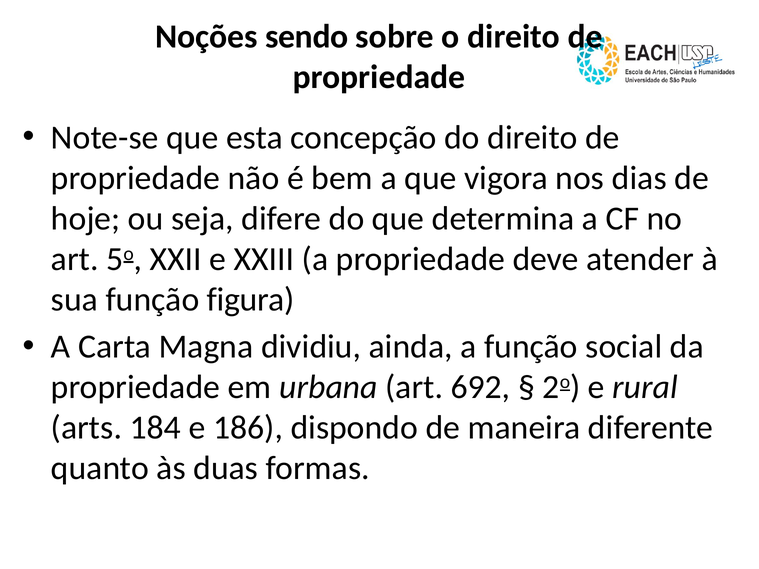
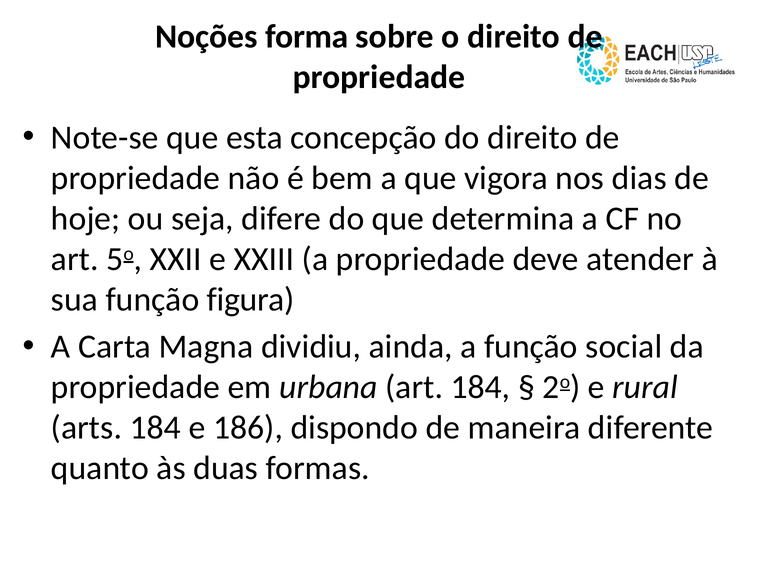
sendo: sendo -> forma
art 692: 692 -> 184
